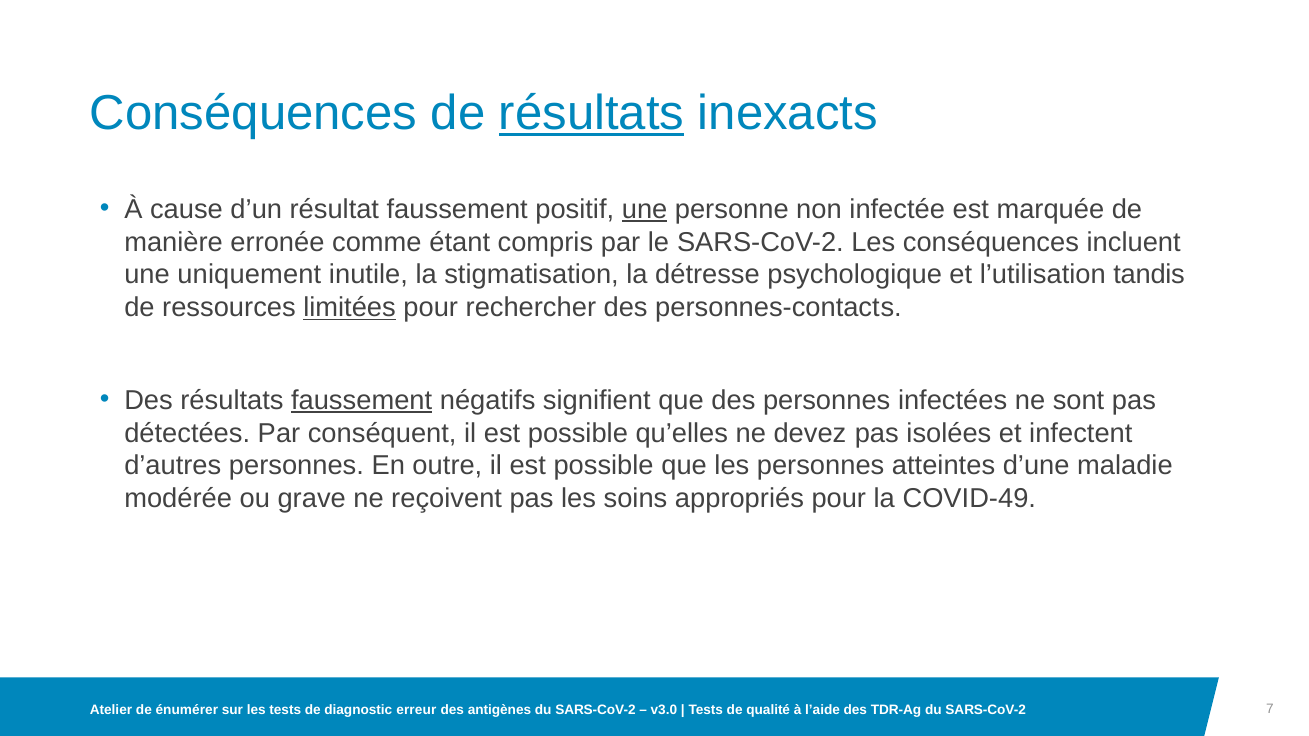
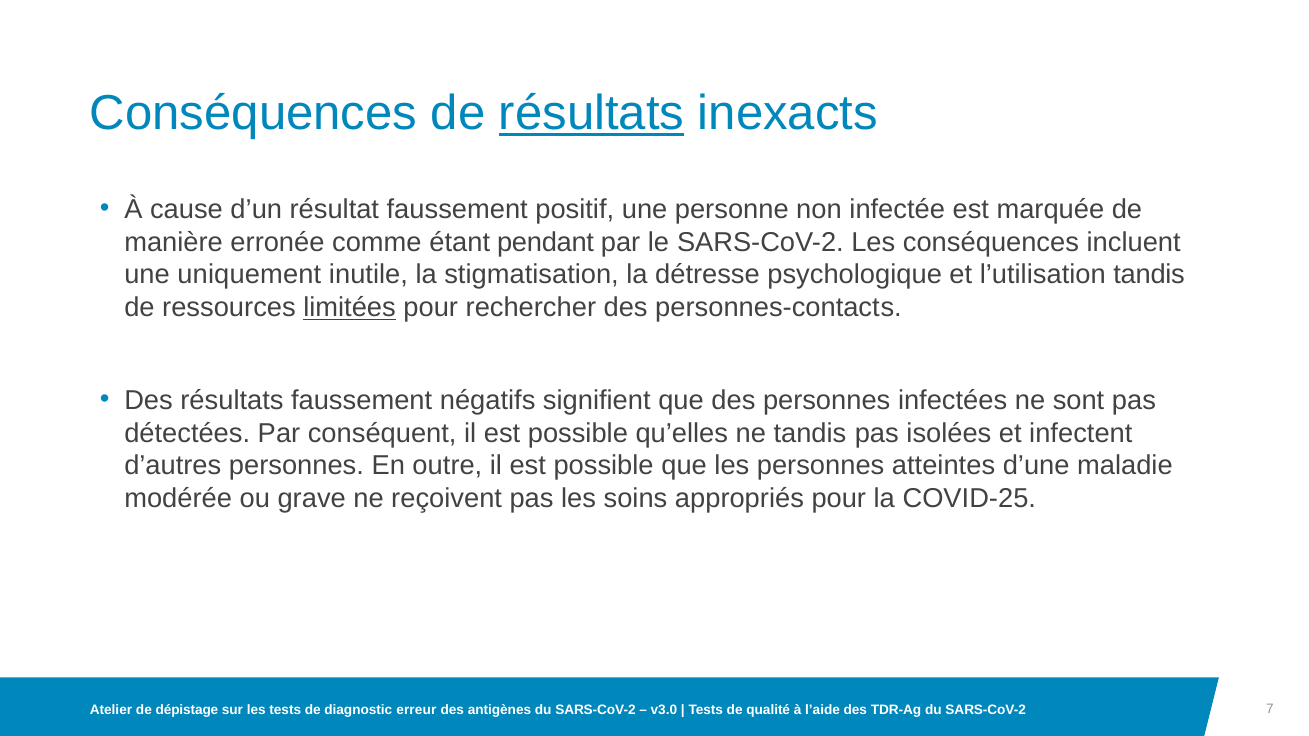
une at (645, 210) underline: present -> none
compris: compris -> pendant
faussement at (362, 401) underline: present -> none
ne devez: devez -> tandis
COVID-49: COVID-49 -> COVID-25
énumérer: énumérer -> dépistage
